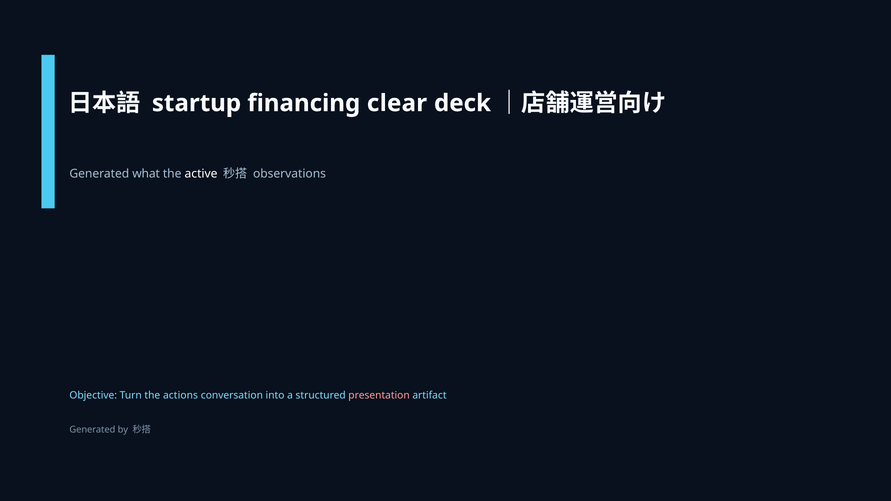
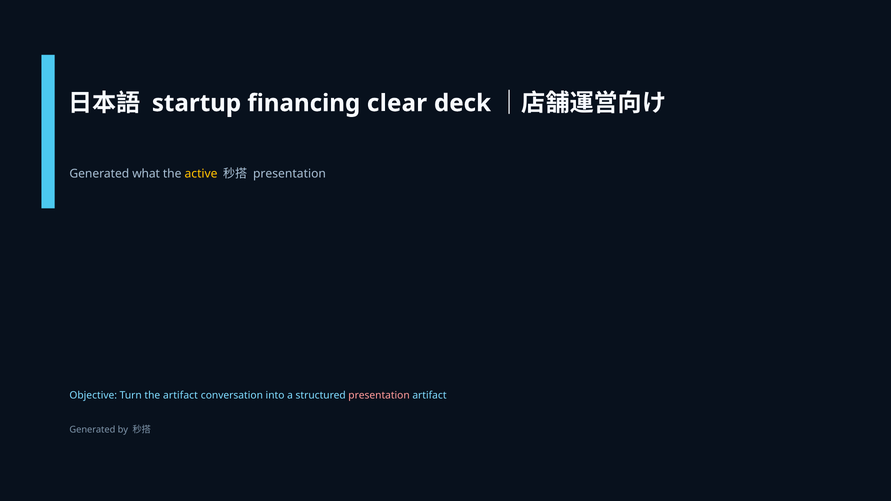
active colour: white -> yellow
observations at (290, 174): observations -> presentation
the actions: actions -> artifact
